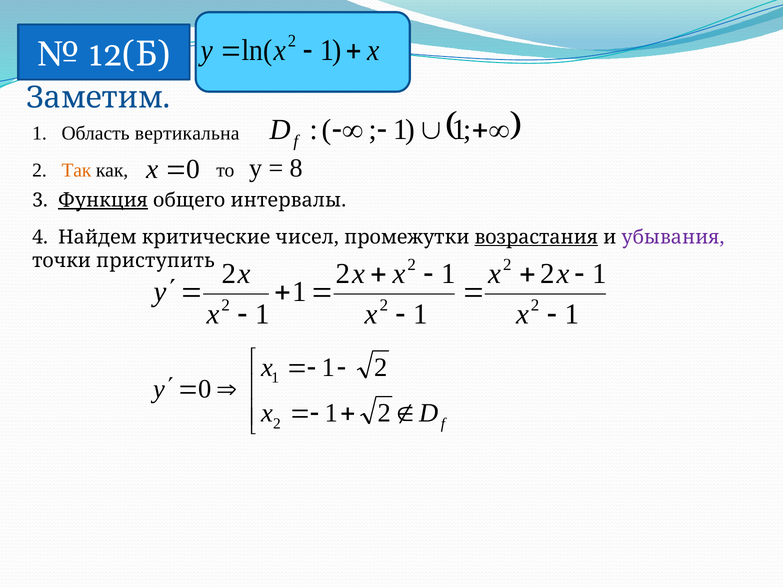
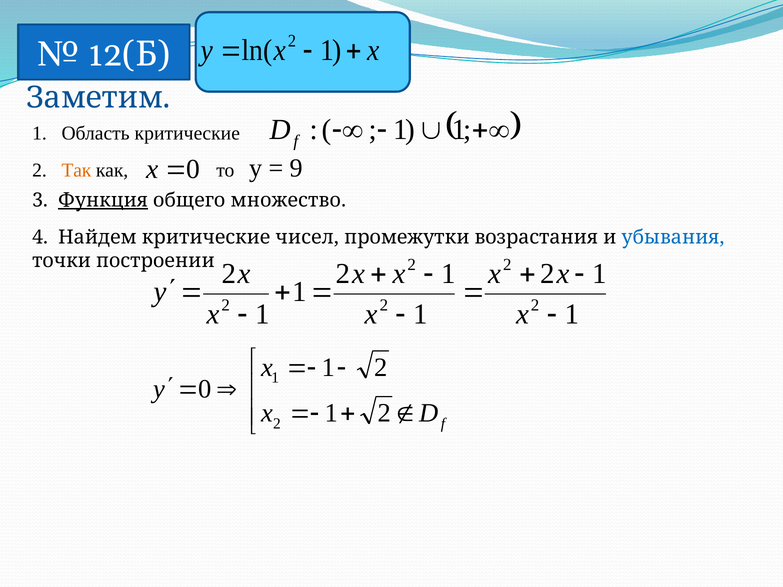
Область вертикальна: вертикальна -> критические
8: 8 -> 9
интервалы: интервалы -> множество
возрастания underline: present -> none
убывания colour: purple -> blue
приступить: приступить -> построении
